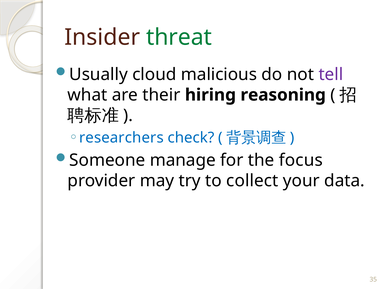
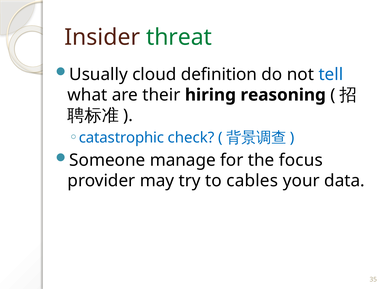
malicious: malicious -> definition
tell colour: purple -> blue
researchers: researchers -> catastrophic
collect: collect -> cables
